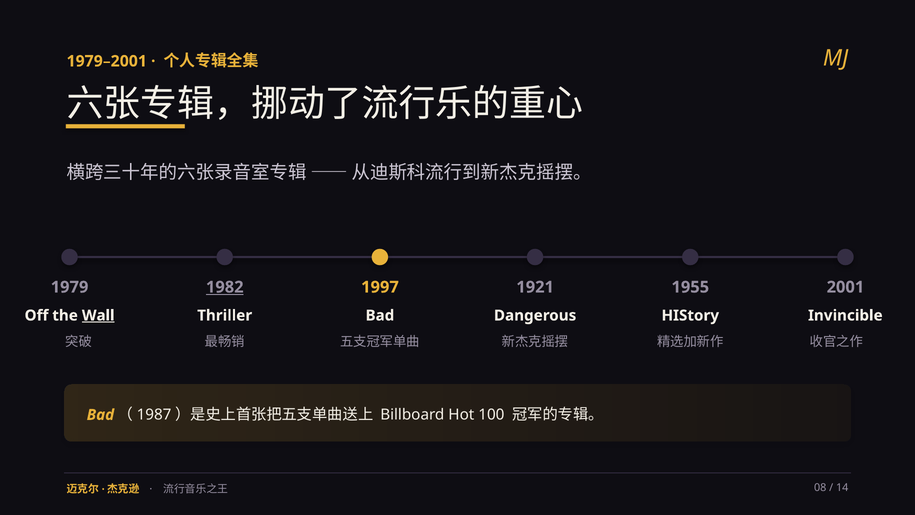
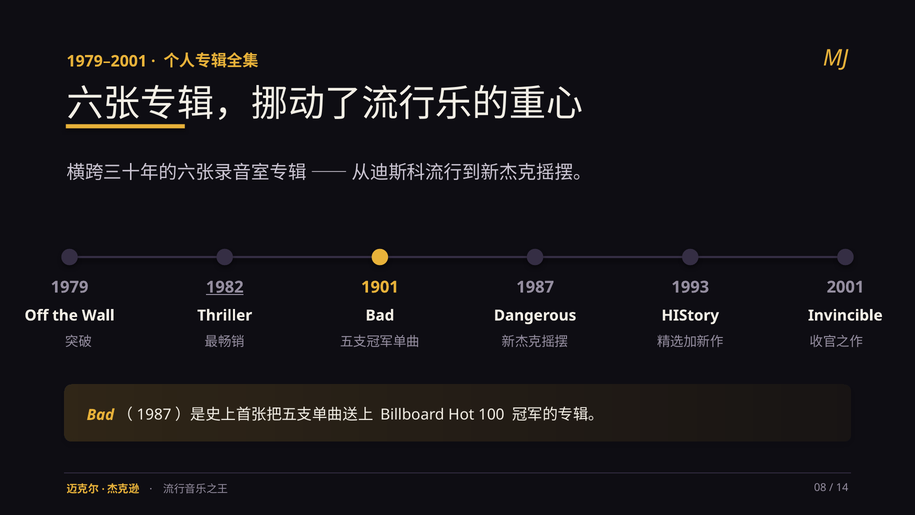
1997: 1997 -> 1901
1921: 1921 -> 1987
1955: 1955 -> 1993
Wall underline: present -> none
